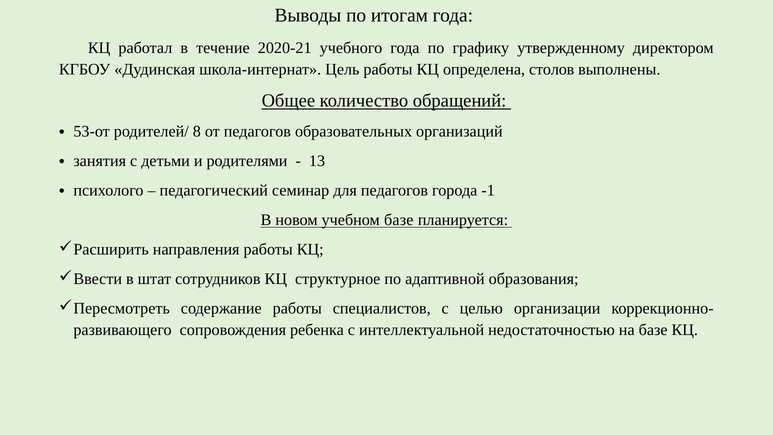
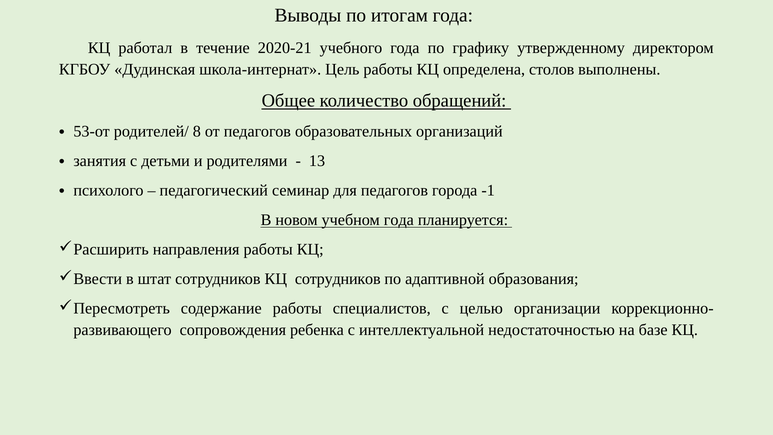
учебном базе: базе -> года
КЦ структурное: структурное -> сотрудников
